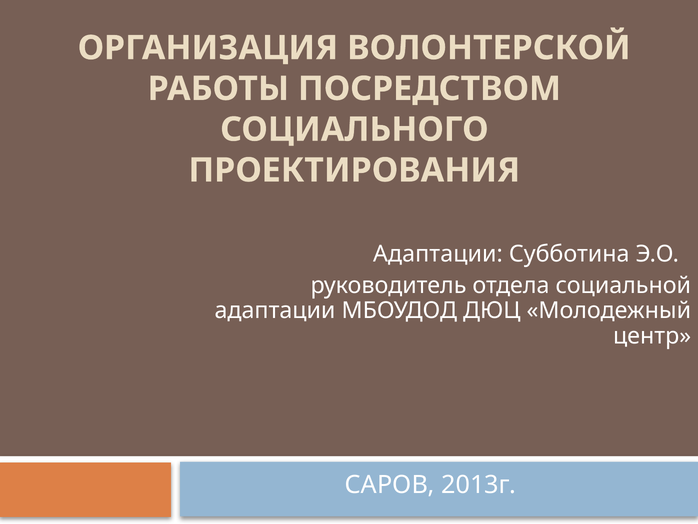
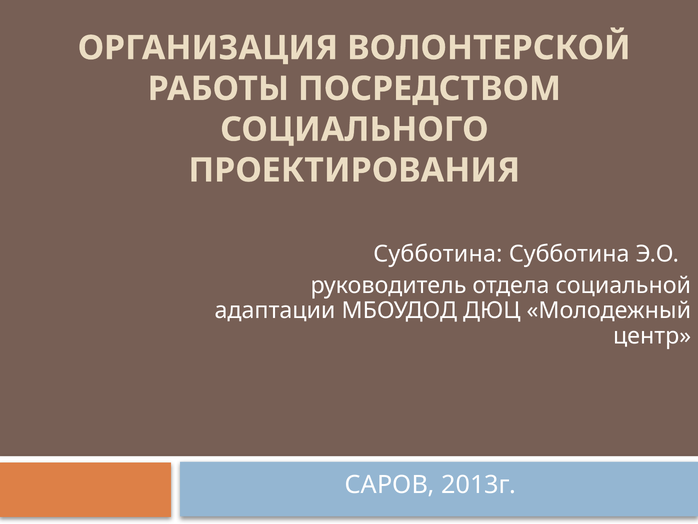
Адаптации at (438, 254): Адаптации -> Субботина
